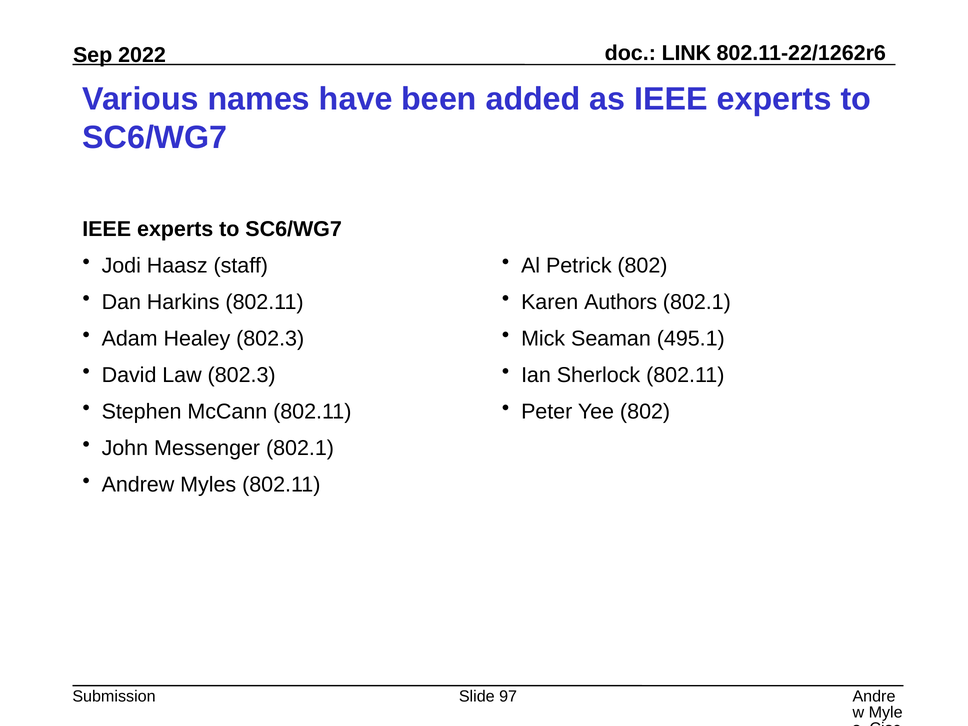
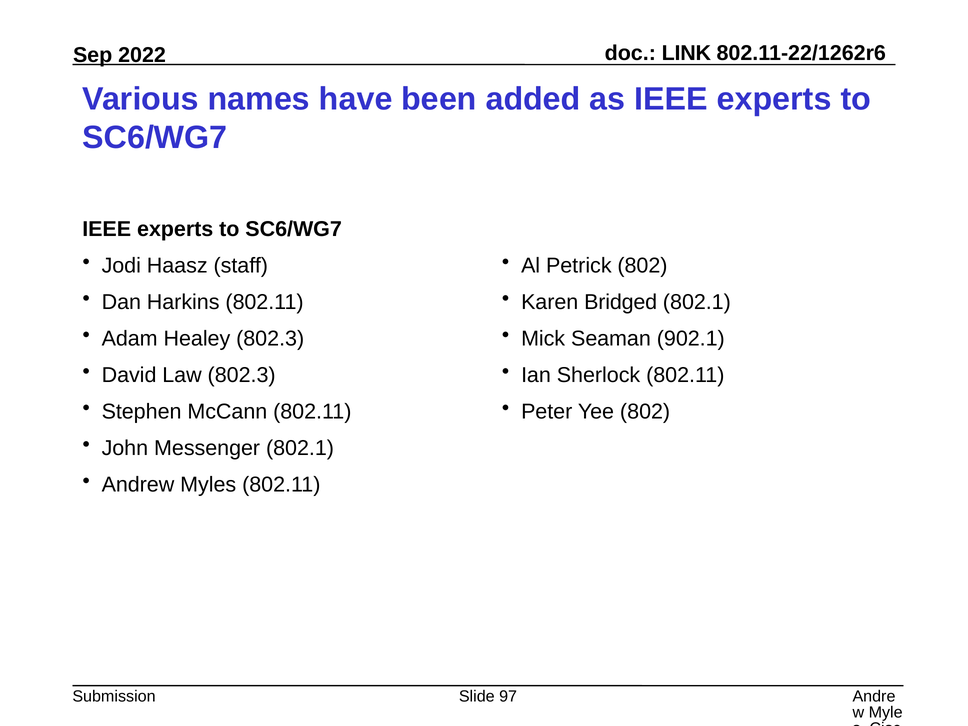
Authors: Authors -> Bridged
495.1: 495.1 -> 902.1
